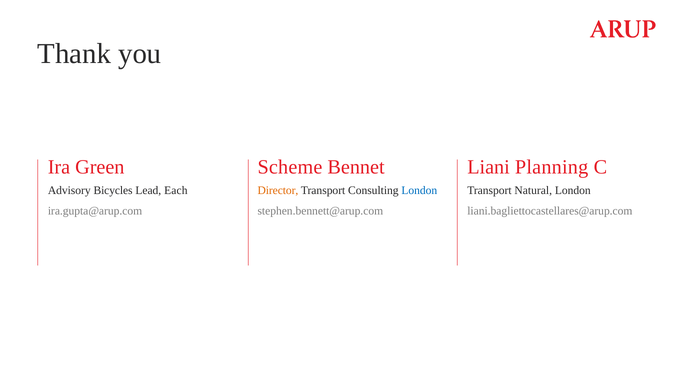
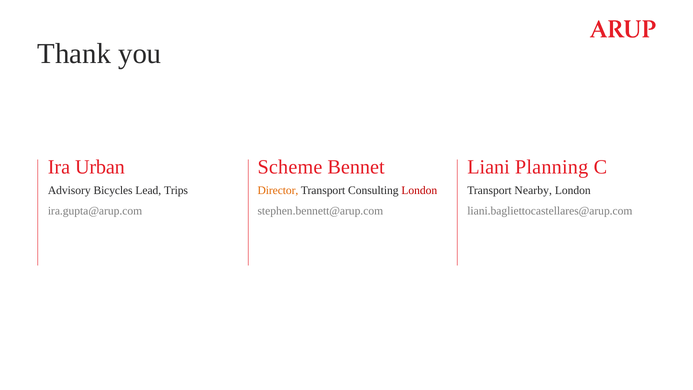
Green: Green -> Urban
Natural: Natural -> Nearby
Each: Each -> Trips
London at (419, 190) colour: blue -> red
